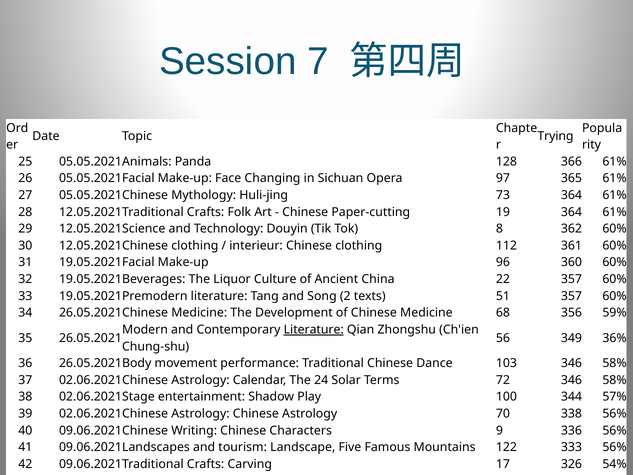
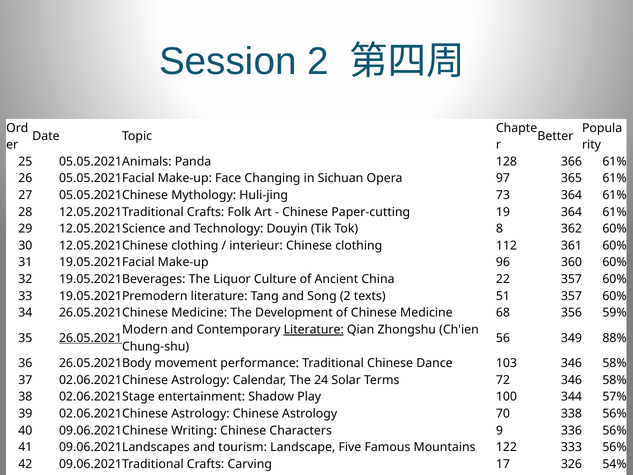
Session 7: 7 -> 2
Trying: Trying -> Better
26.05.2021 underline: none -> present
349 36%: 36% -> 88%
